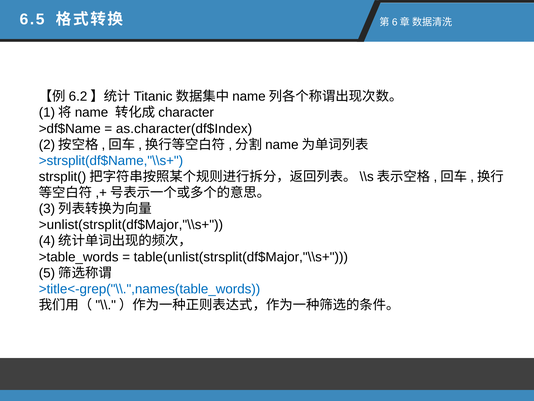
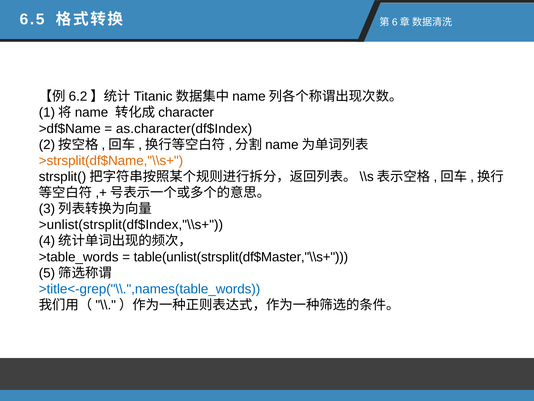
>strsplit(df$Name,"\\s+ colour: blue -> orange
>unlist(strsplit(df$Major,"\\s+: >unlist(strsplit(df$Major,"\\s+ -> >unlist(strsplit(df$Index,"\\s+
table(unlist(strsplit(df$Major,"\\s+: table(unlist(strsplit(df$Major,"\\s+ -> table(unlist(strsplit(df$Master,"\\s+
